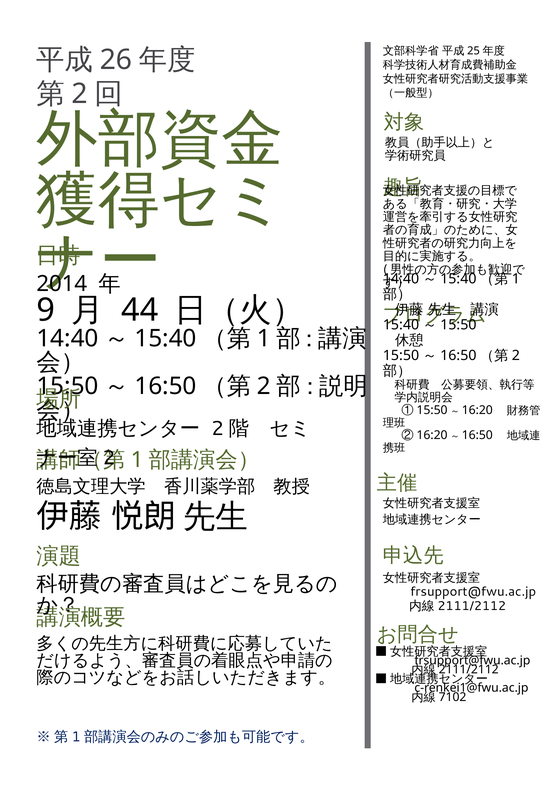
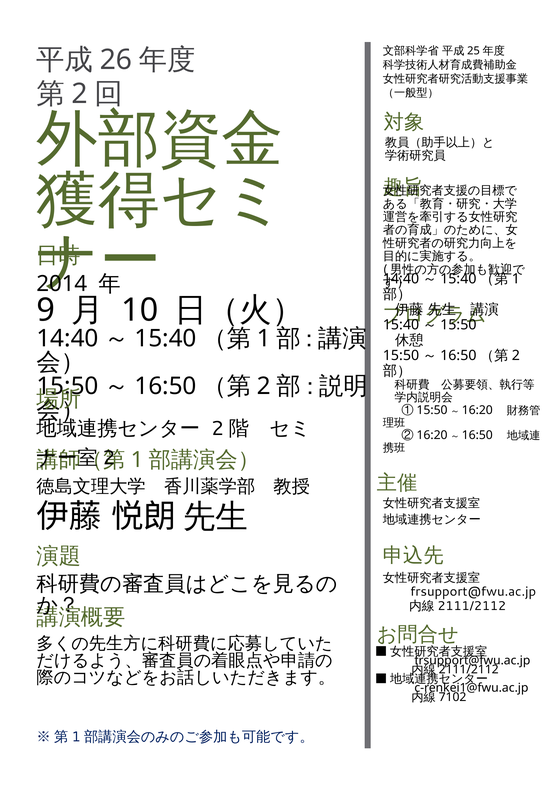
44: 44 -> 10
